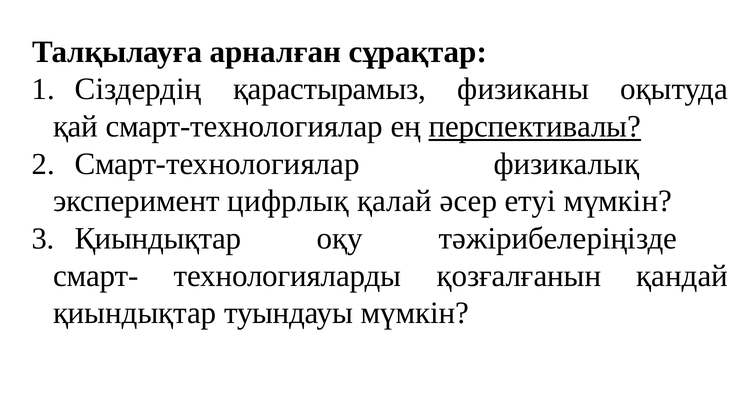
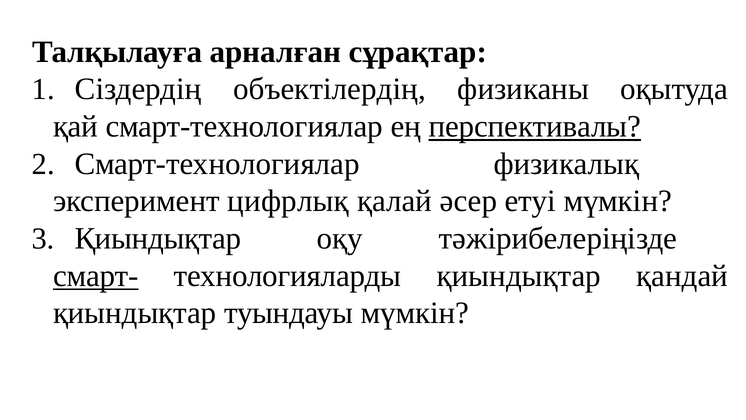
қарастырамыз: қарастырамыз -> объектілердің
смарт- underline: none -> present
технологияларды қозғалғанын: қозғалғанын -> қиындықтар
